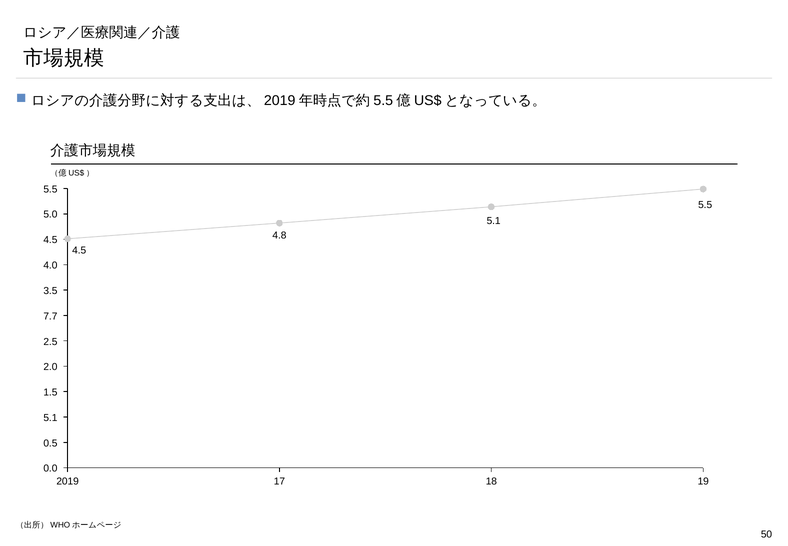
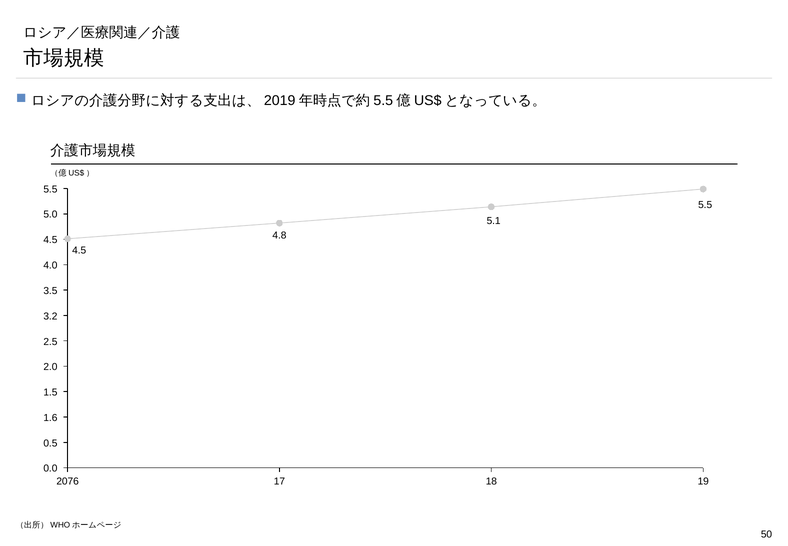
7.7: 7.7 -> 3.2
5.1 at (50, 417): 5.1 -> 1.6
2019: 2019 -> 2076
